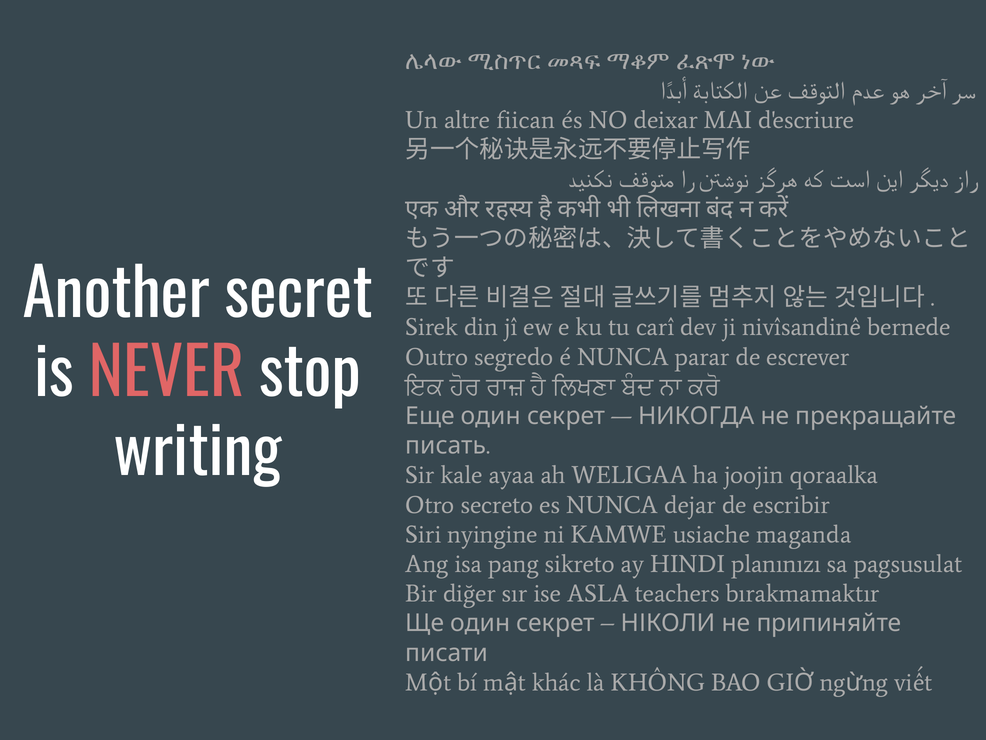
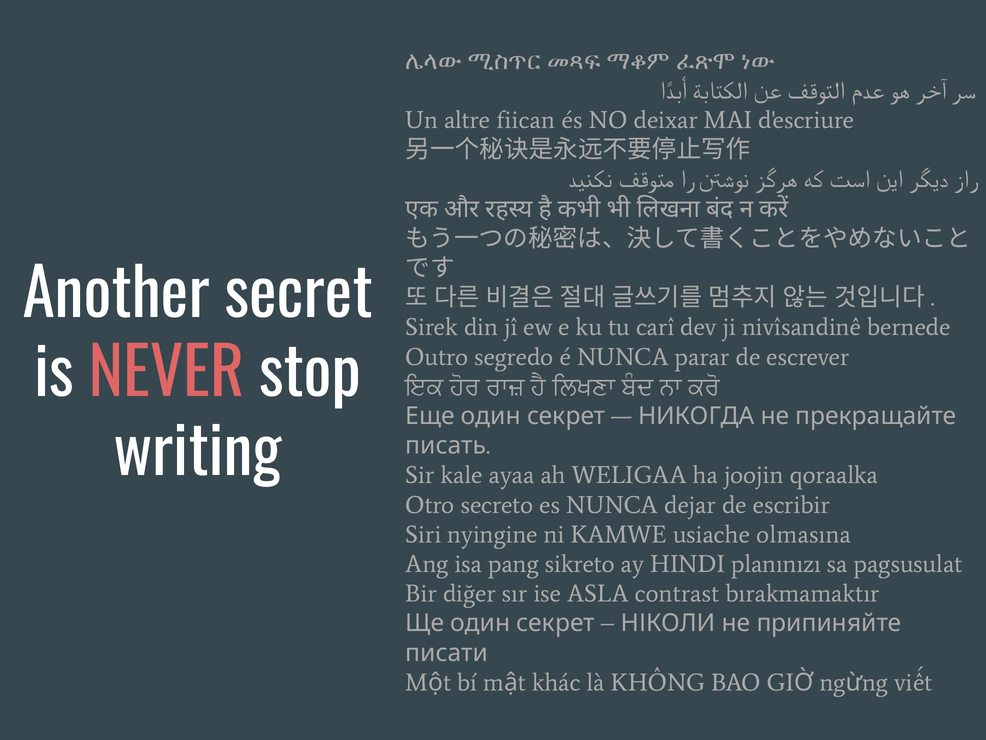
maganda: maganda -> olmasına
teachers: teachers -> contrast
